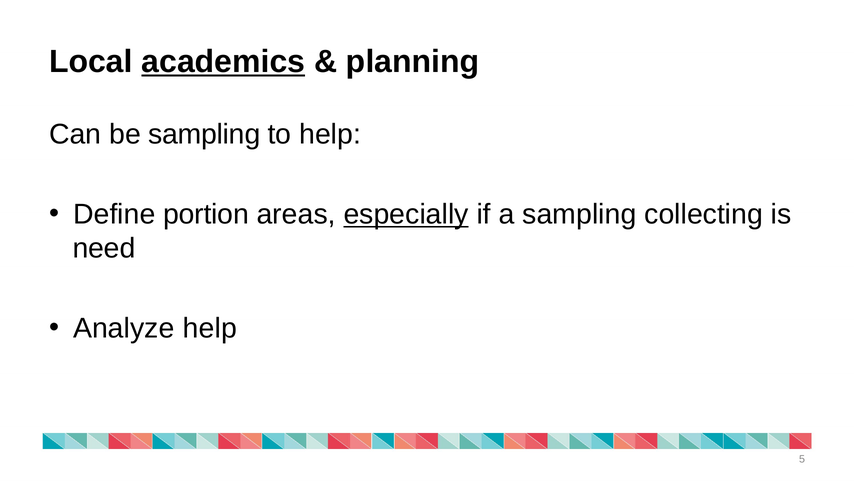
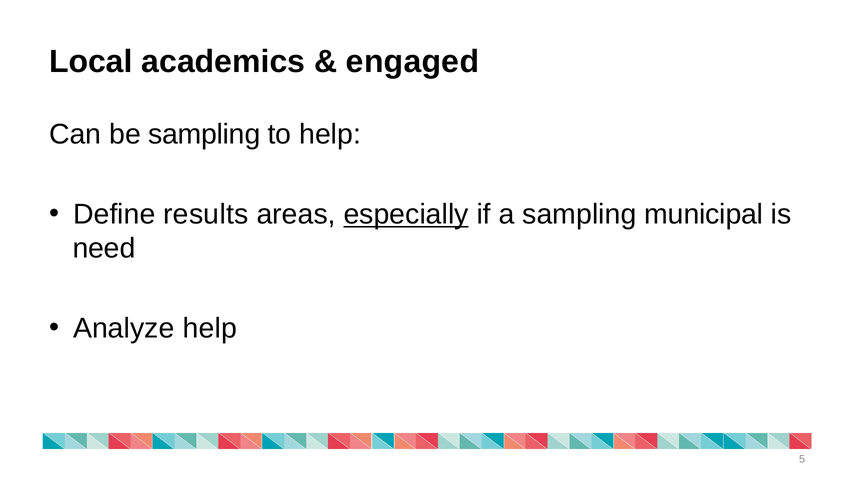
academics underline: present -> none
planning: planning -> engaged
portion: portion -> results
collecting: collecting -> municipal
